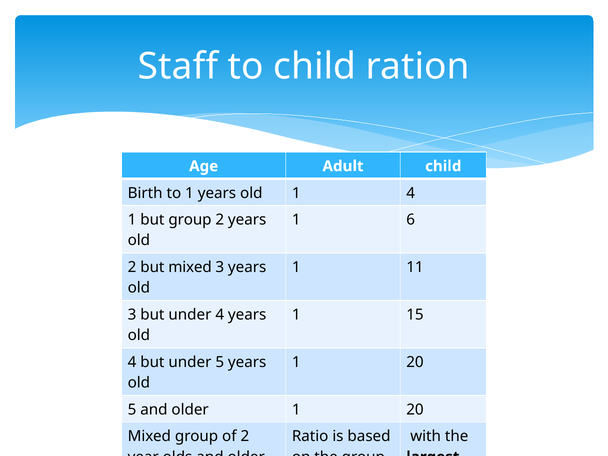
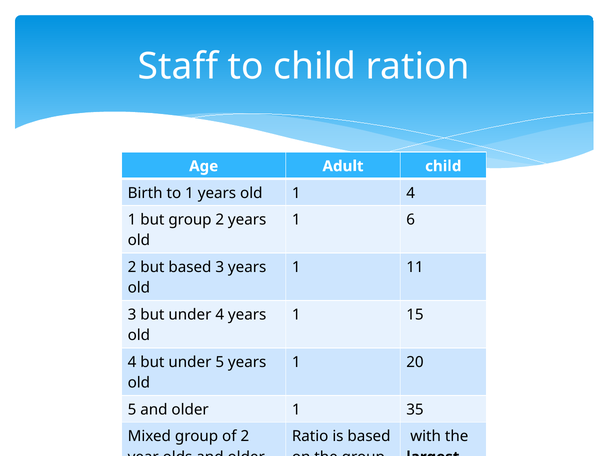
but mixed: mixed -> based
older 1 20: 20 -> 35
